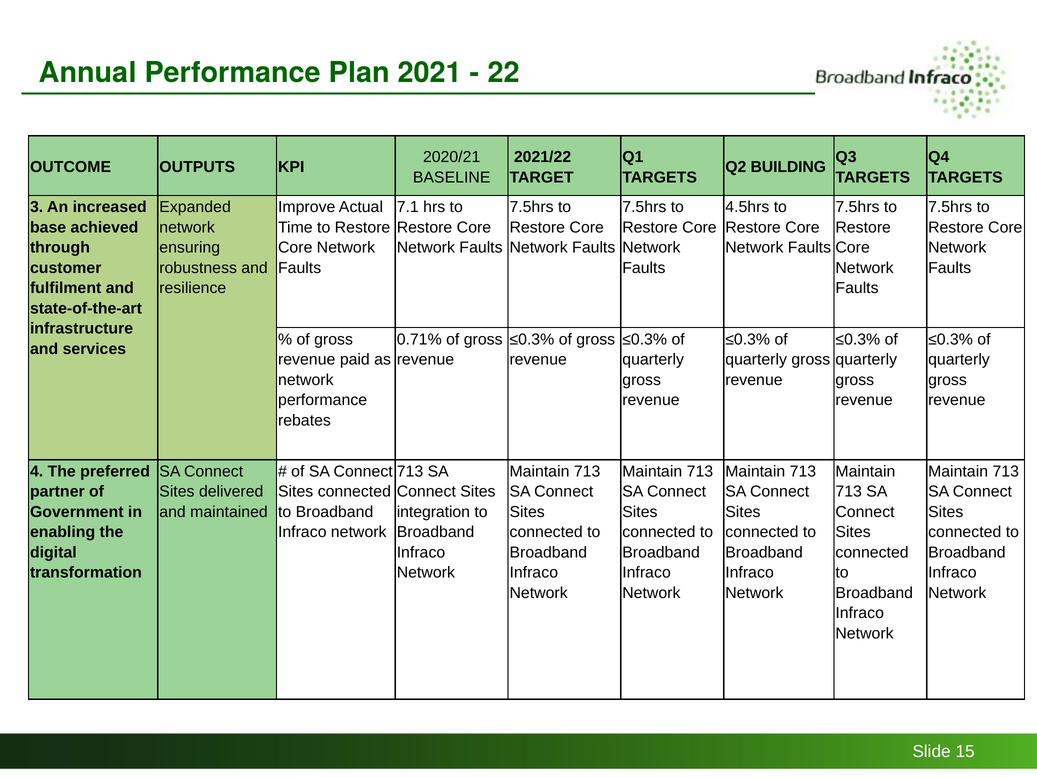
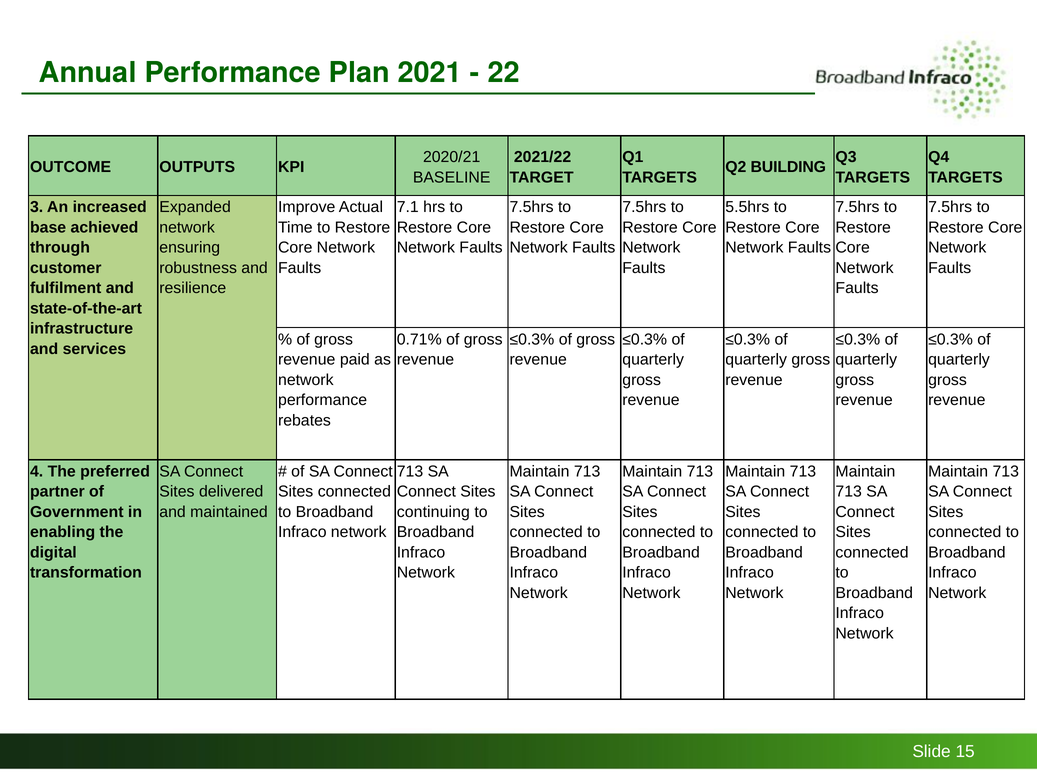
4.5hrs: 4.5hrs -> 5.5hrs
integration: integration -> continuing
